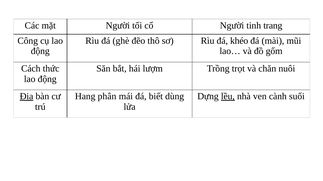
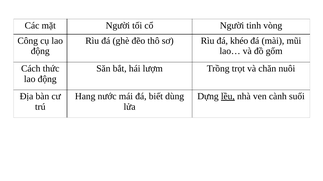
trang: trang -> vòng
Địa underline: present -> none
phân: phân -> nước
